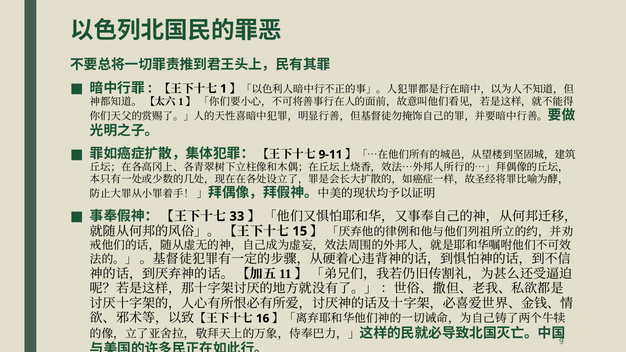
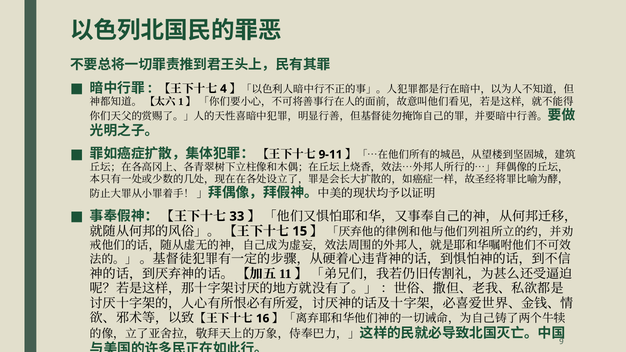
1: 1 -> 4
